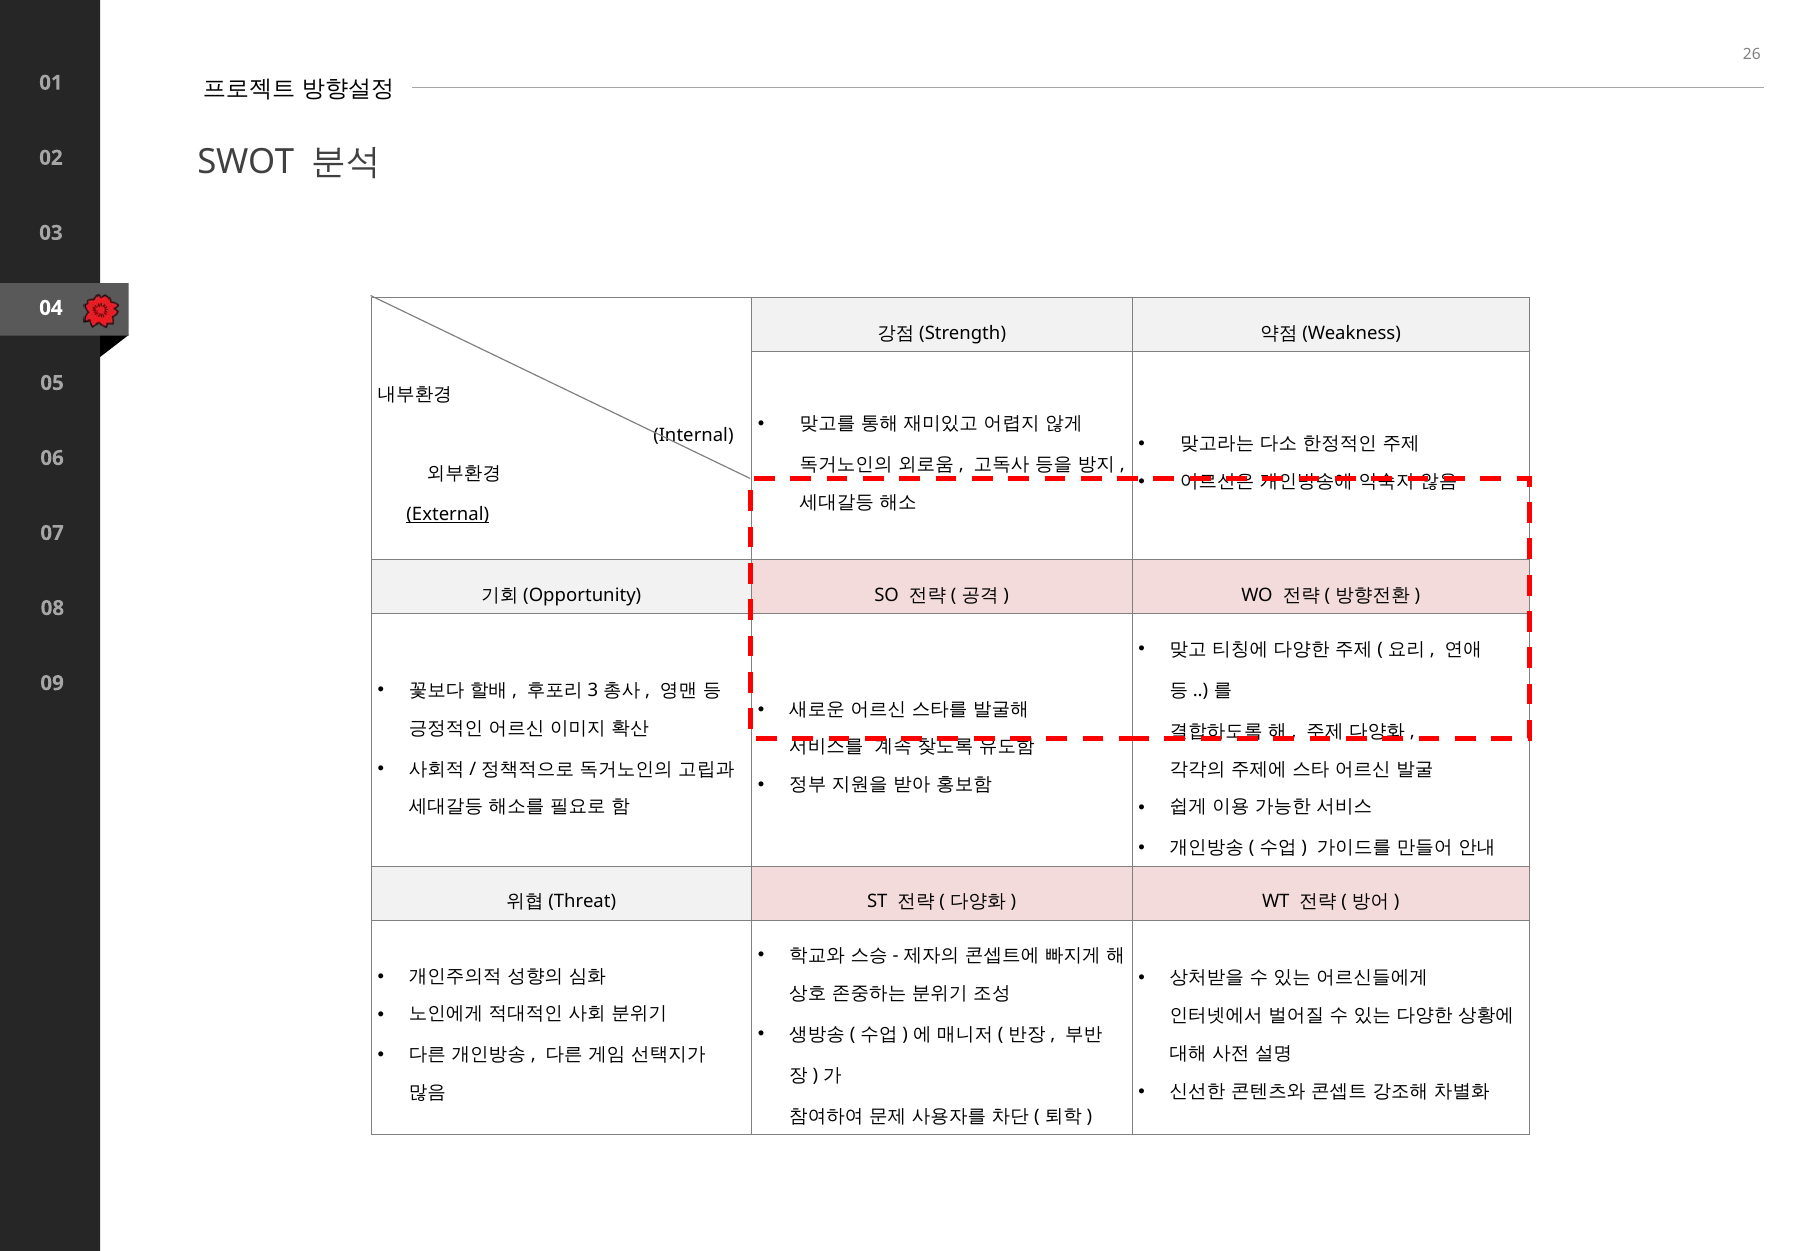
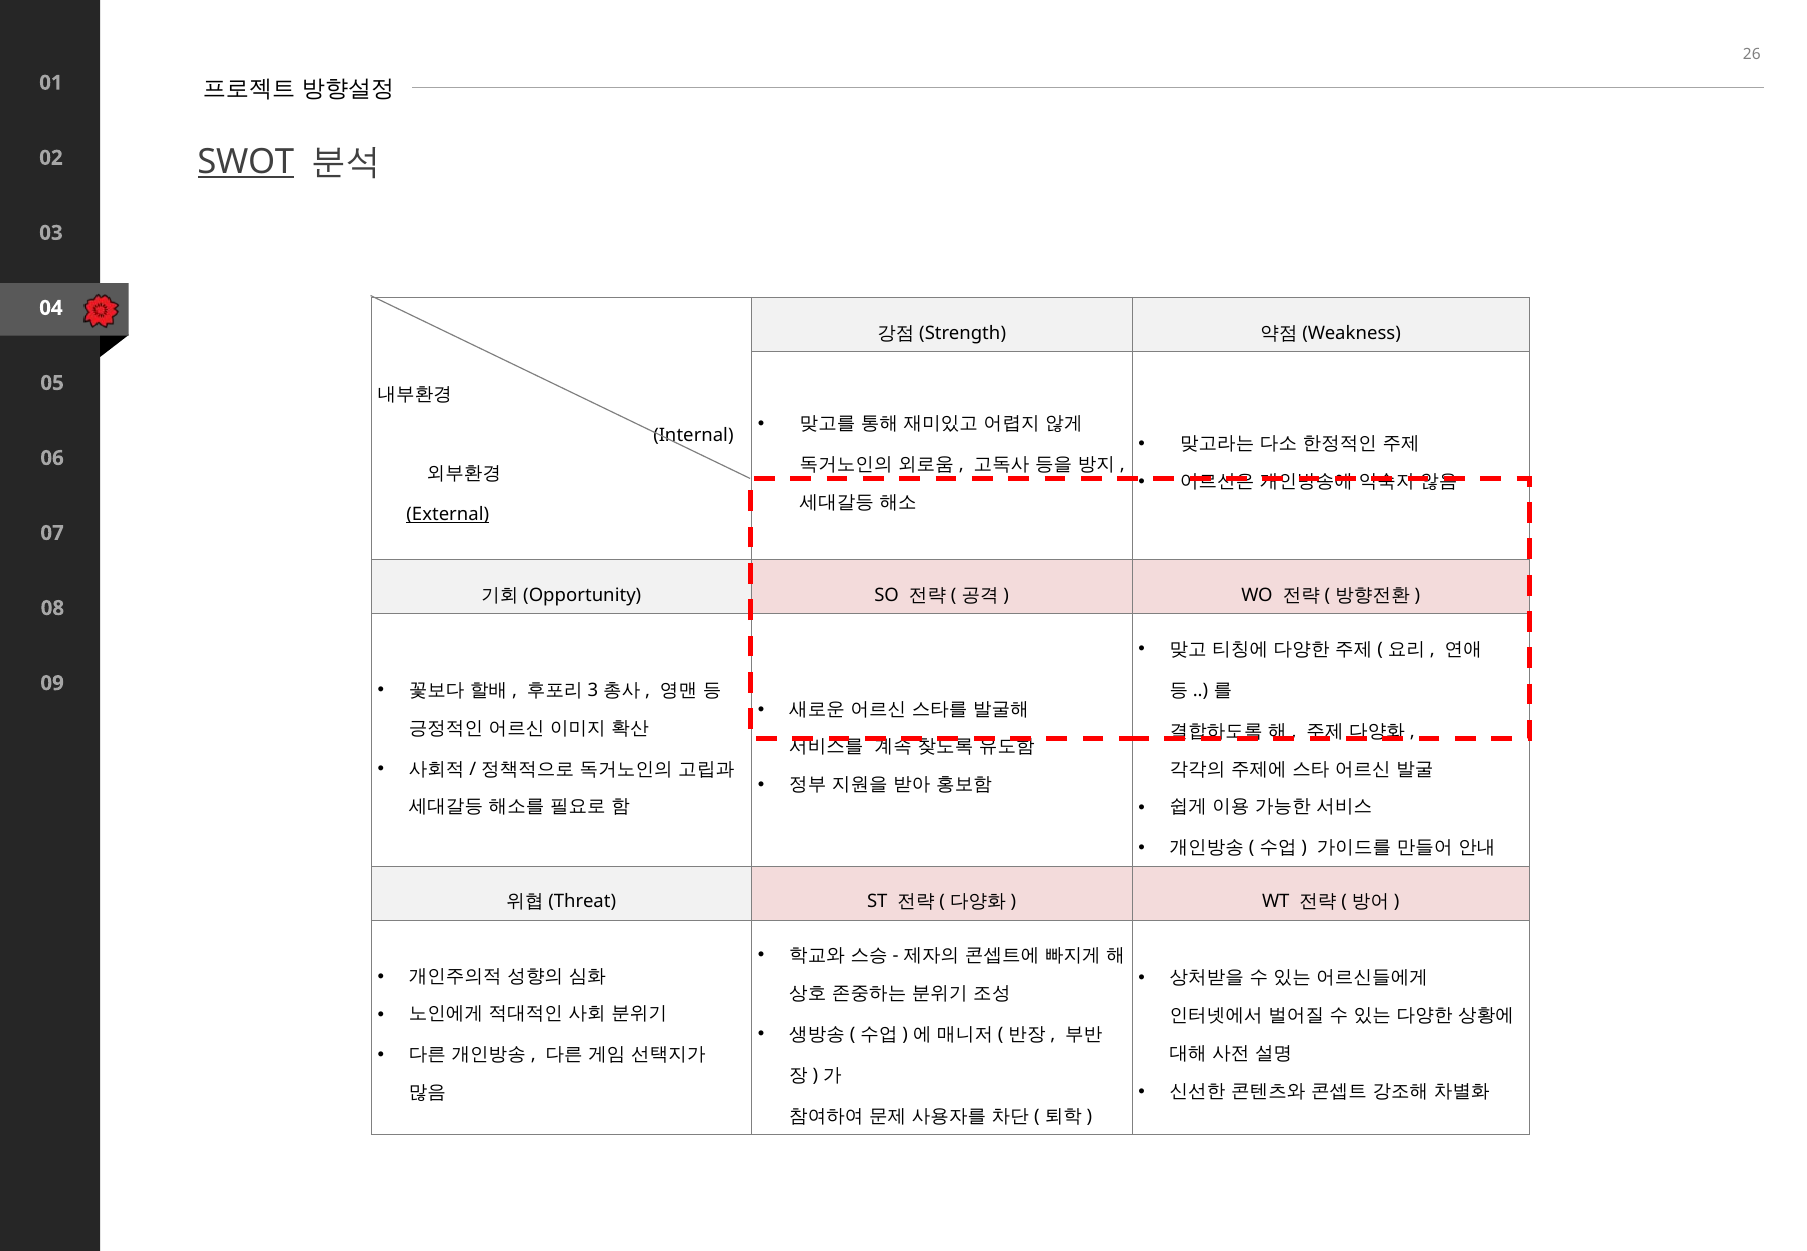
SWOT underline: none -> present
